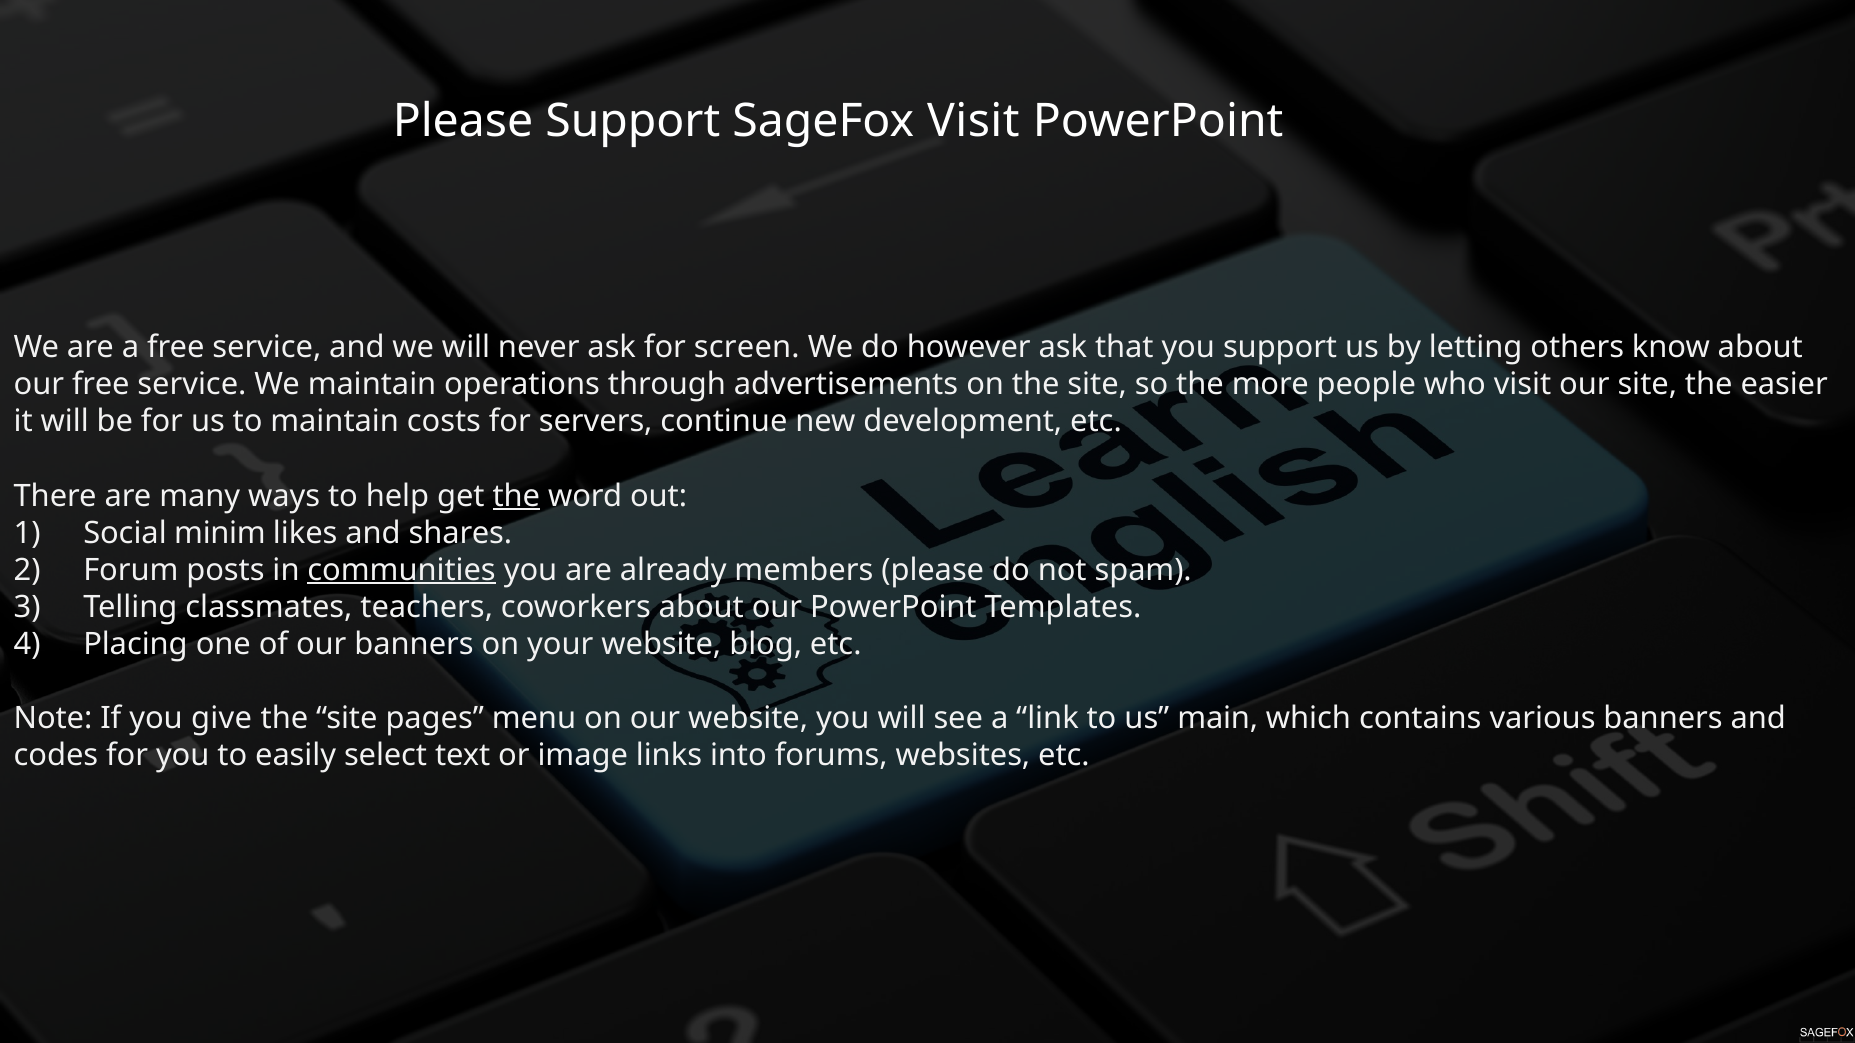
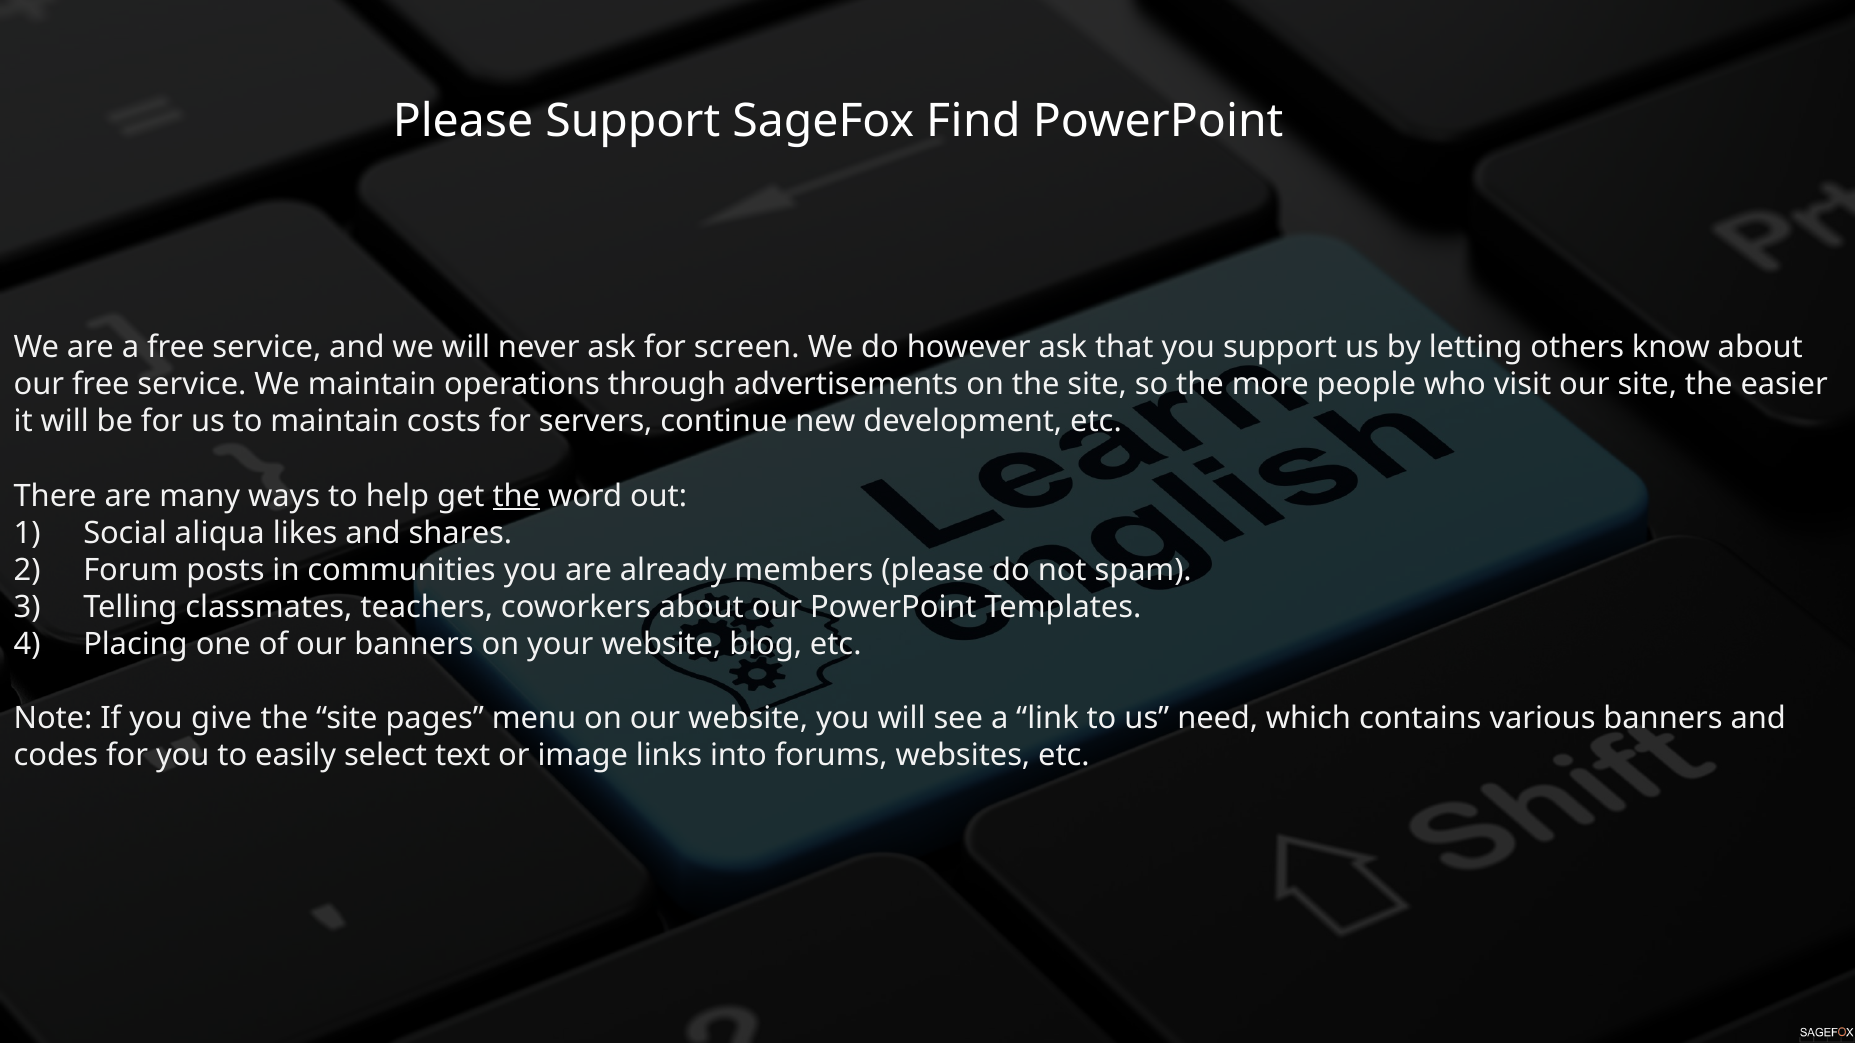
SageFox Visit: Visit -> Find
minim: minim -> aliqua
communities underline: present -> none
main: main -> need
